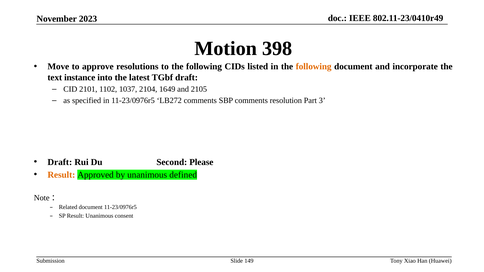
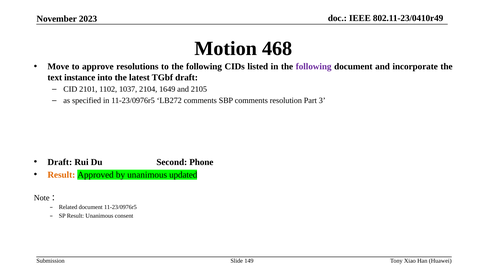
398: 398 -> 468
following at (314, 67) colour: orange -> purple
Please: Please -> Phone
defined: defined -> updated
